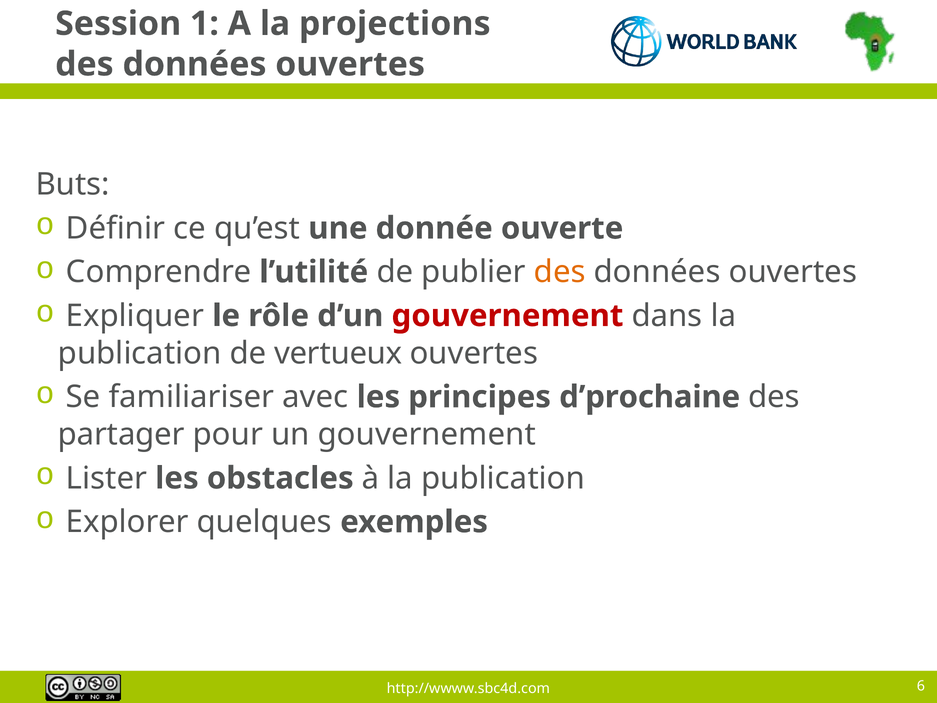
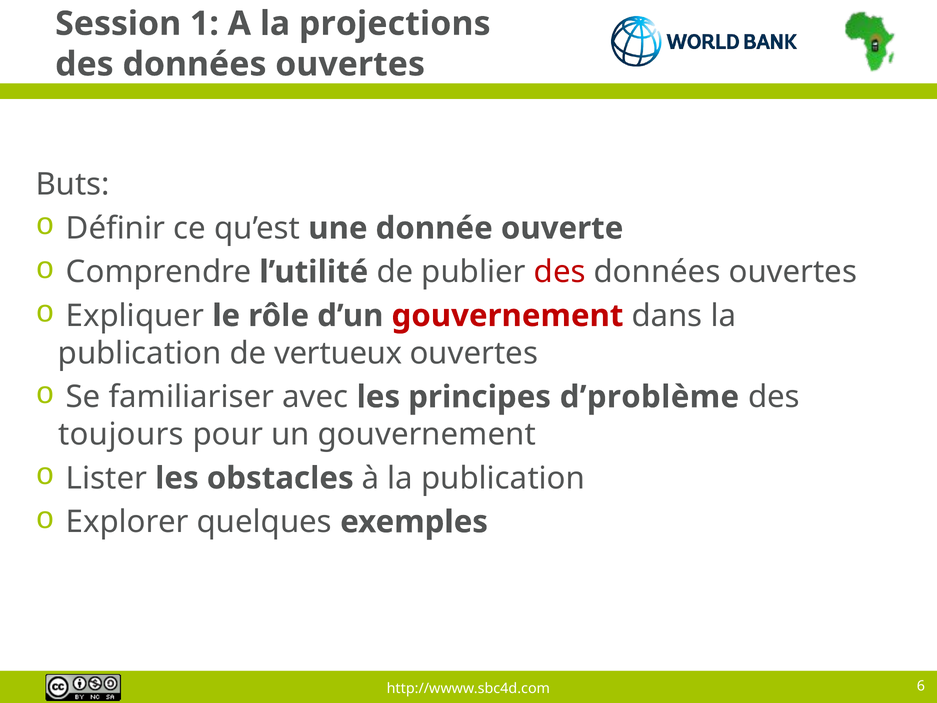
des at (560, 272) colour: orange -> red
d’prochaine: d’prochaine -> d’problème
partager: partager -> toujours
